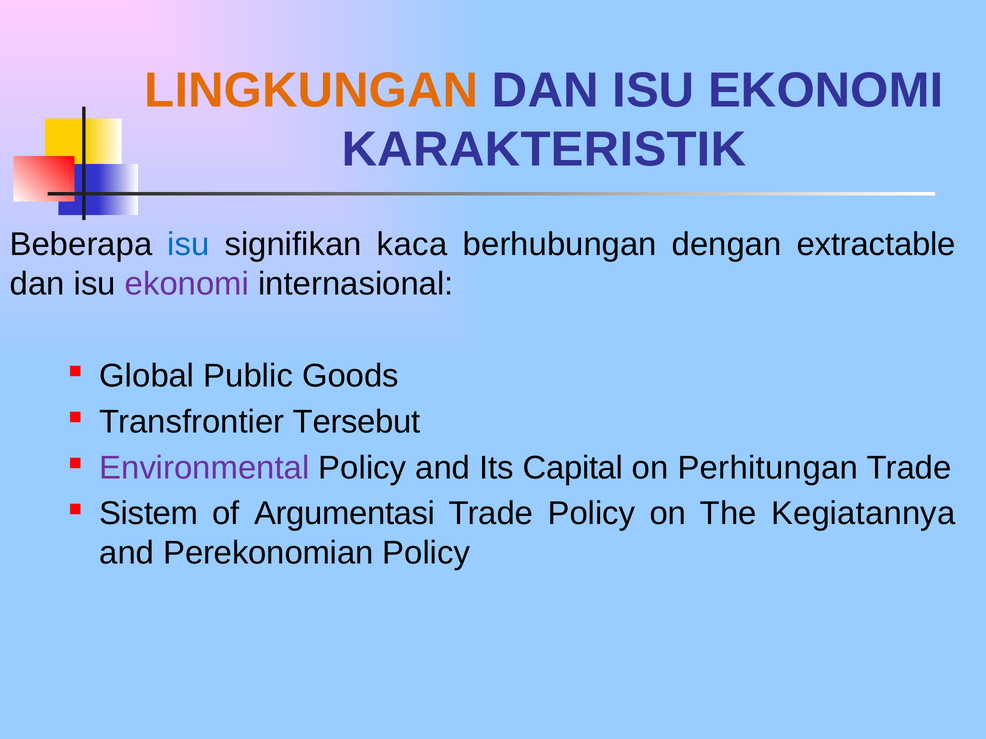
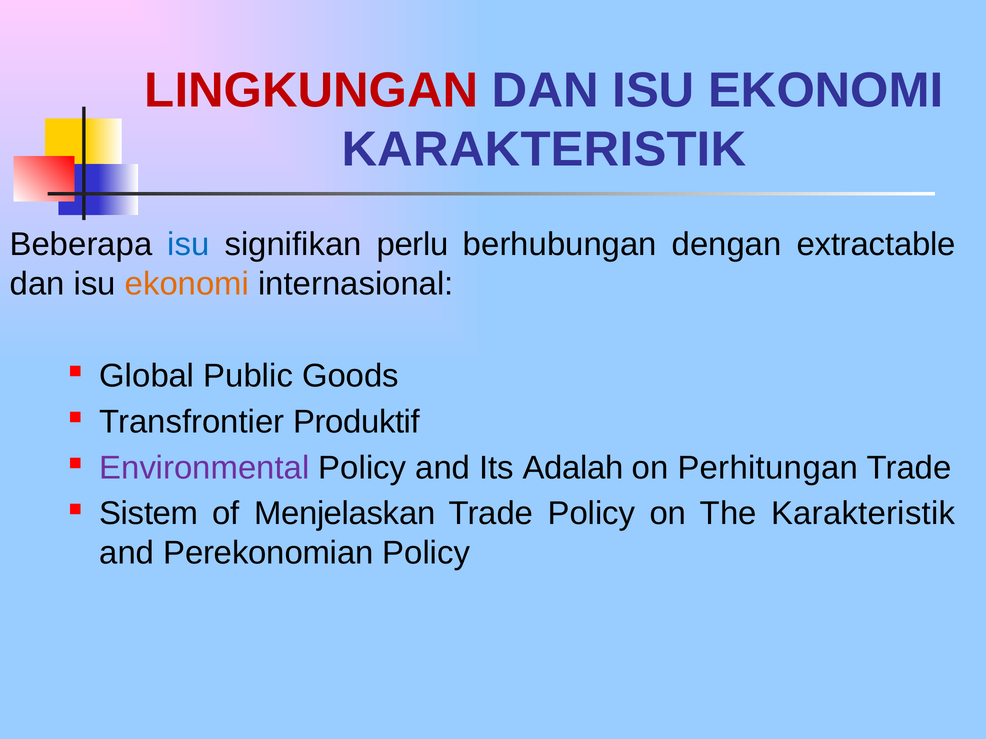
LINGKUNGAN colour: orange -> red
kaca: kaca -> perlu
ekonomi at (187, 284) colour: purple -> orange
Tersebut: Tersebut -> Produktif
Capital: Capital -> Adalah
Argumentasi: Argumentasi -> Menjelaskan
The Kegiatannya: Kegiatannya -> Karakteristik
